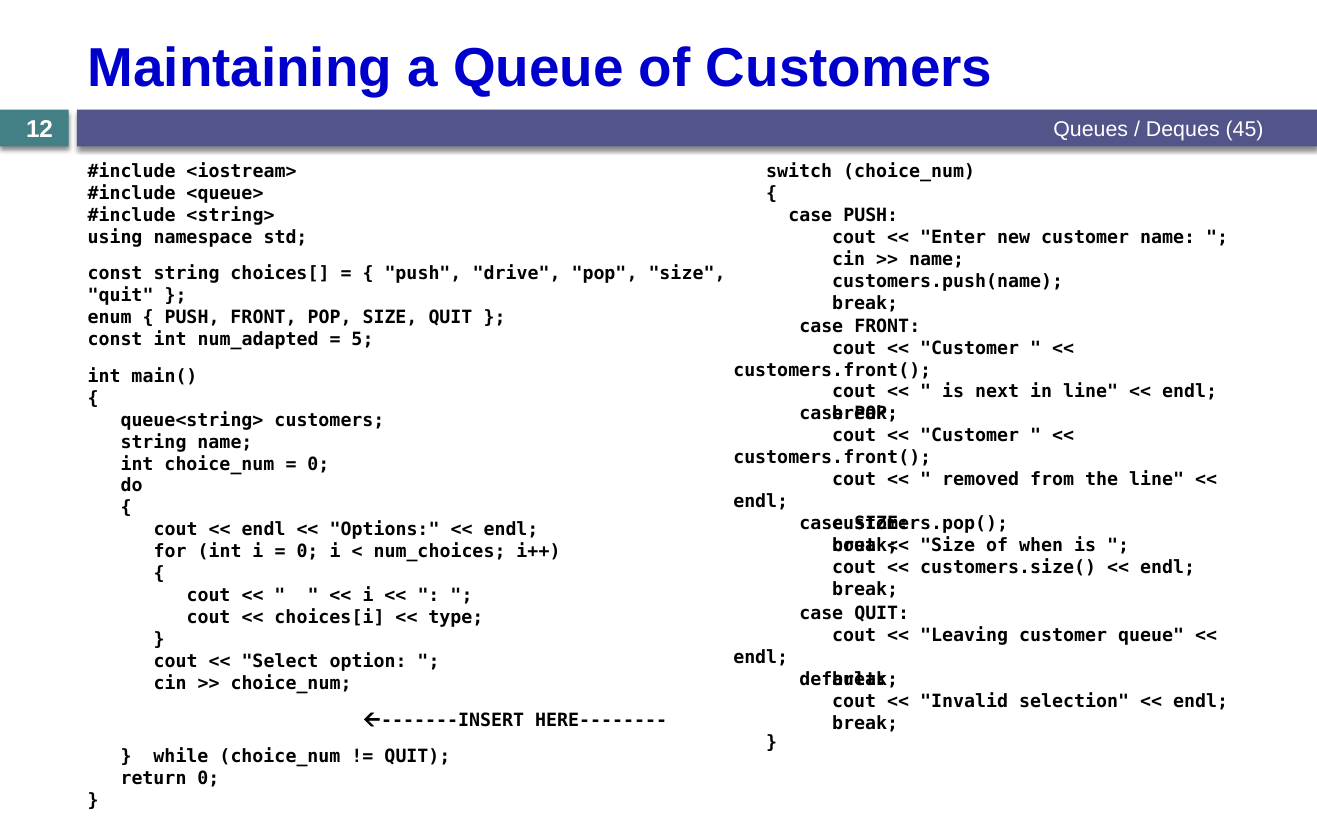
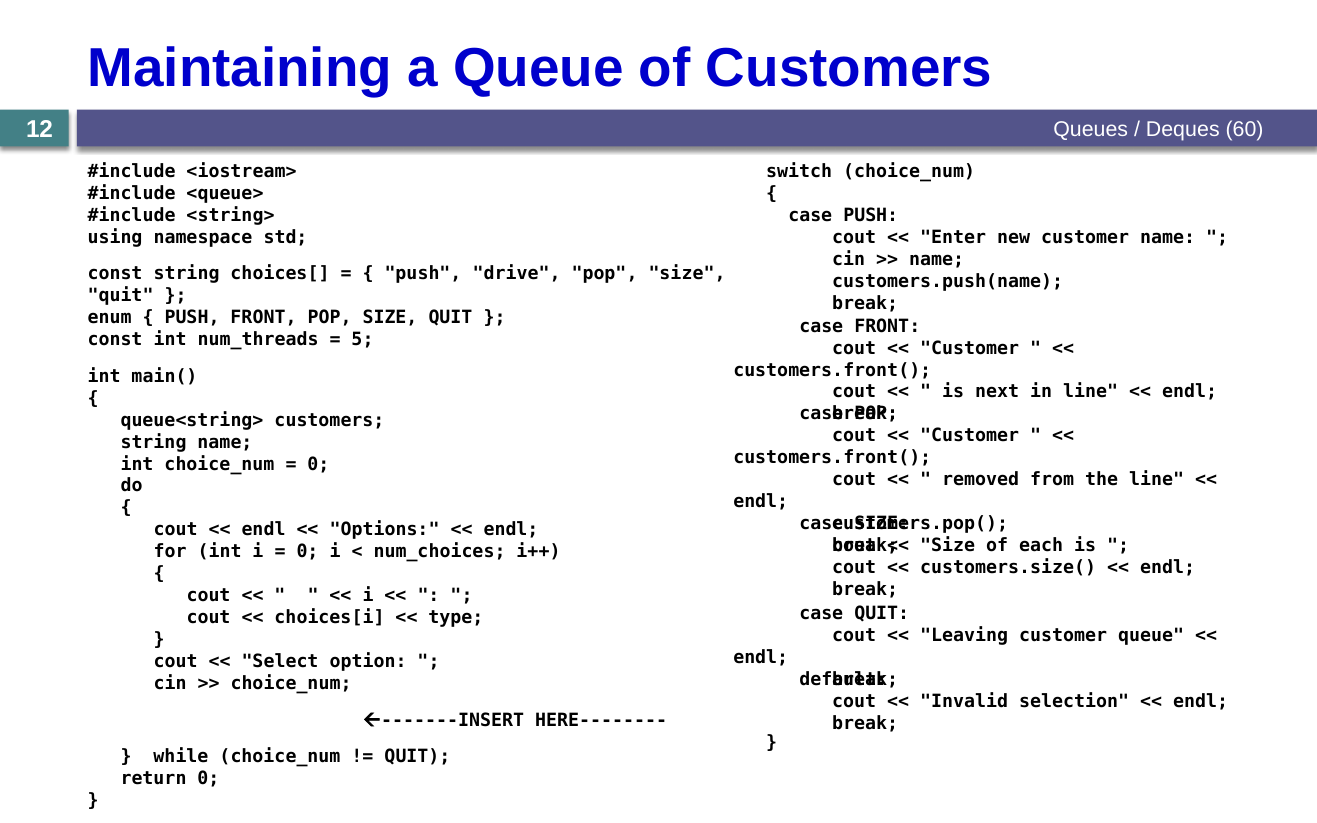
45: 45 -> 60
num_adapted: num_adapted -> num_threads
when: when -> each
